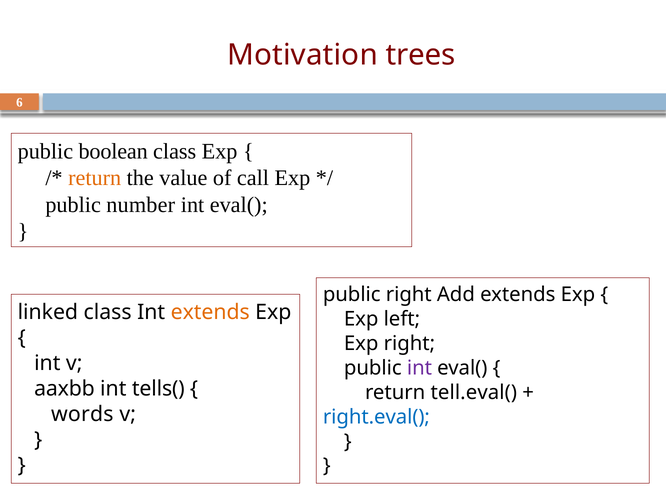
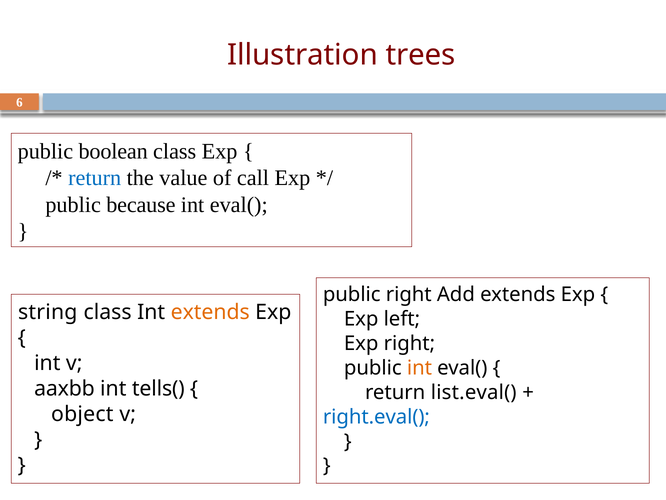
Motivation: Motivation -> Illustration
return at (95, 178) colour: orange -> blue
number: number -> because
linked: linked -> string
int at (420, 368) colour: purple -> orange
tell.eval(: tell.eval( -> list.eval(
words: words -> object
